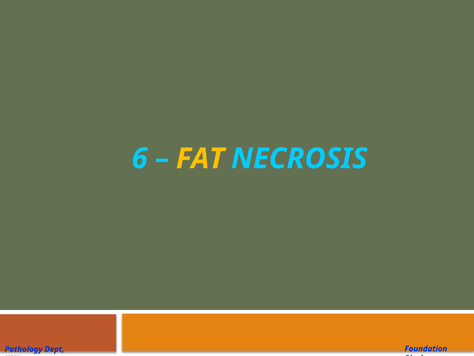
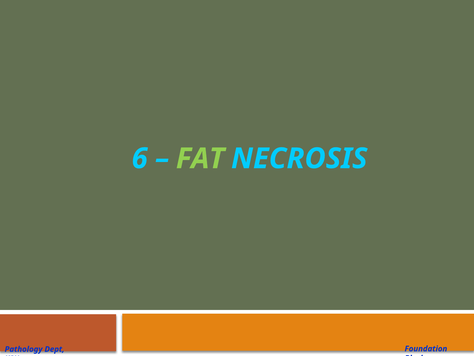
FAT colour: yellow -> light green
